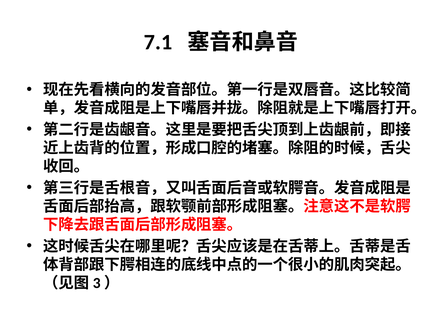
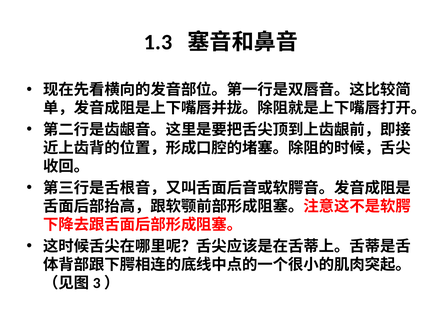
7.1: 7.1 -> 1.3
